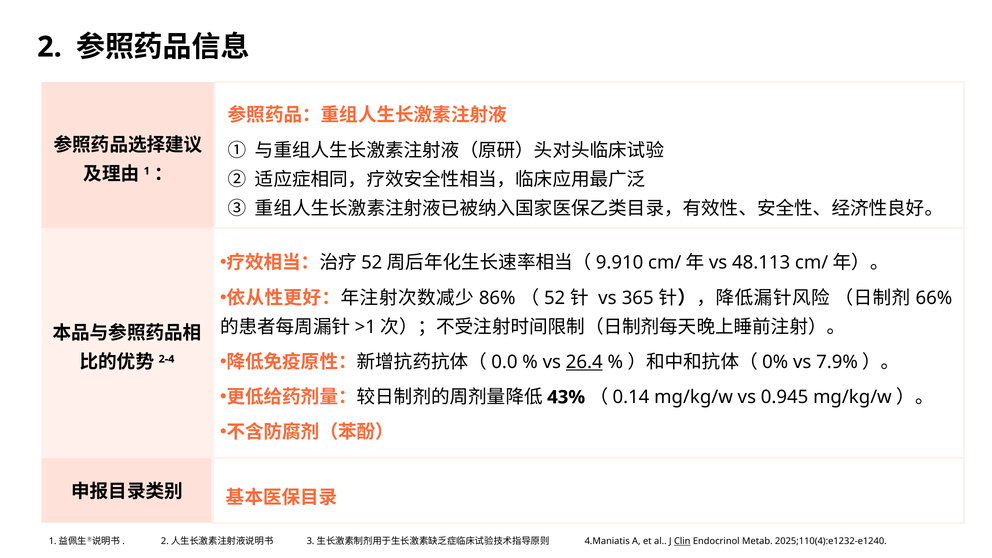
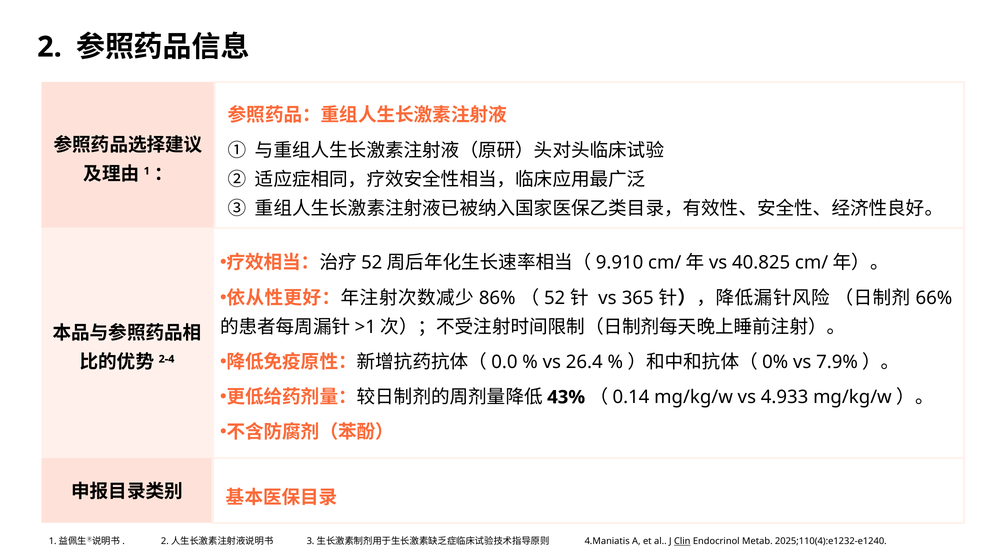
48.113: 48.113 -> 40.825
26.4 underline: present -> none
0.945: 0.945 -> 4.933
